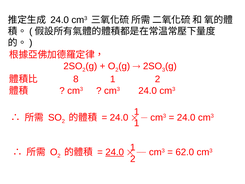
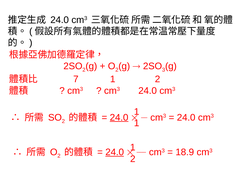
8: 8 -> 7
24.0 at (119, 117) underline: none -> present
62.0: 62.0 -> 18.9
